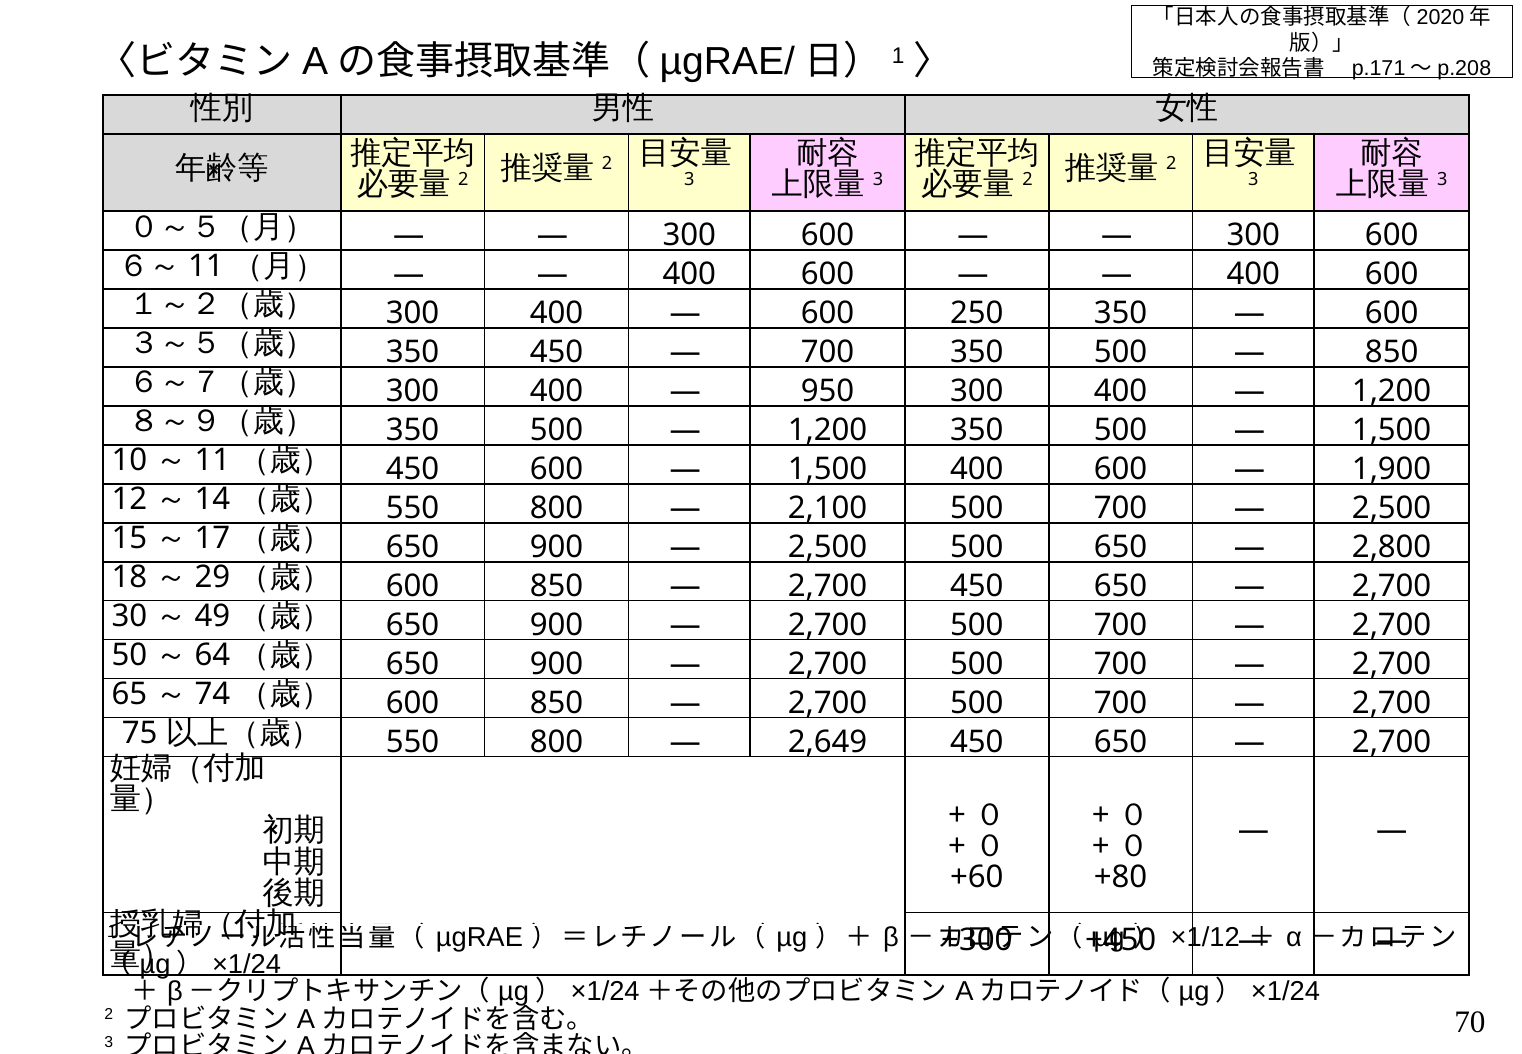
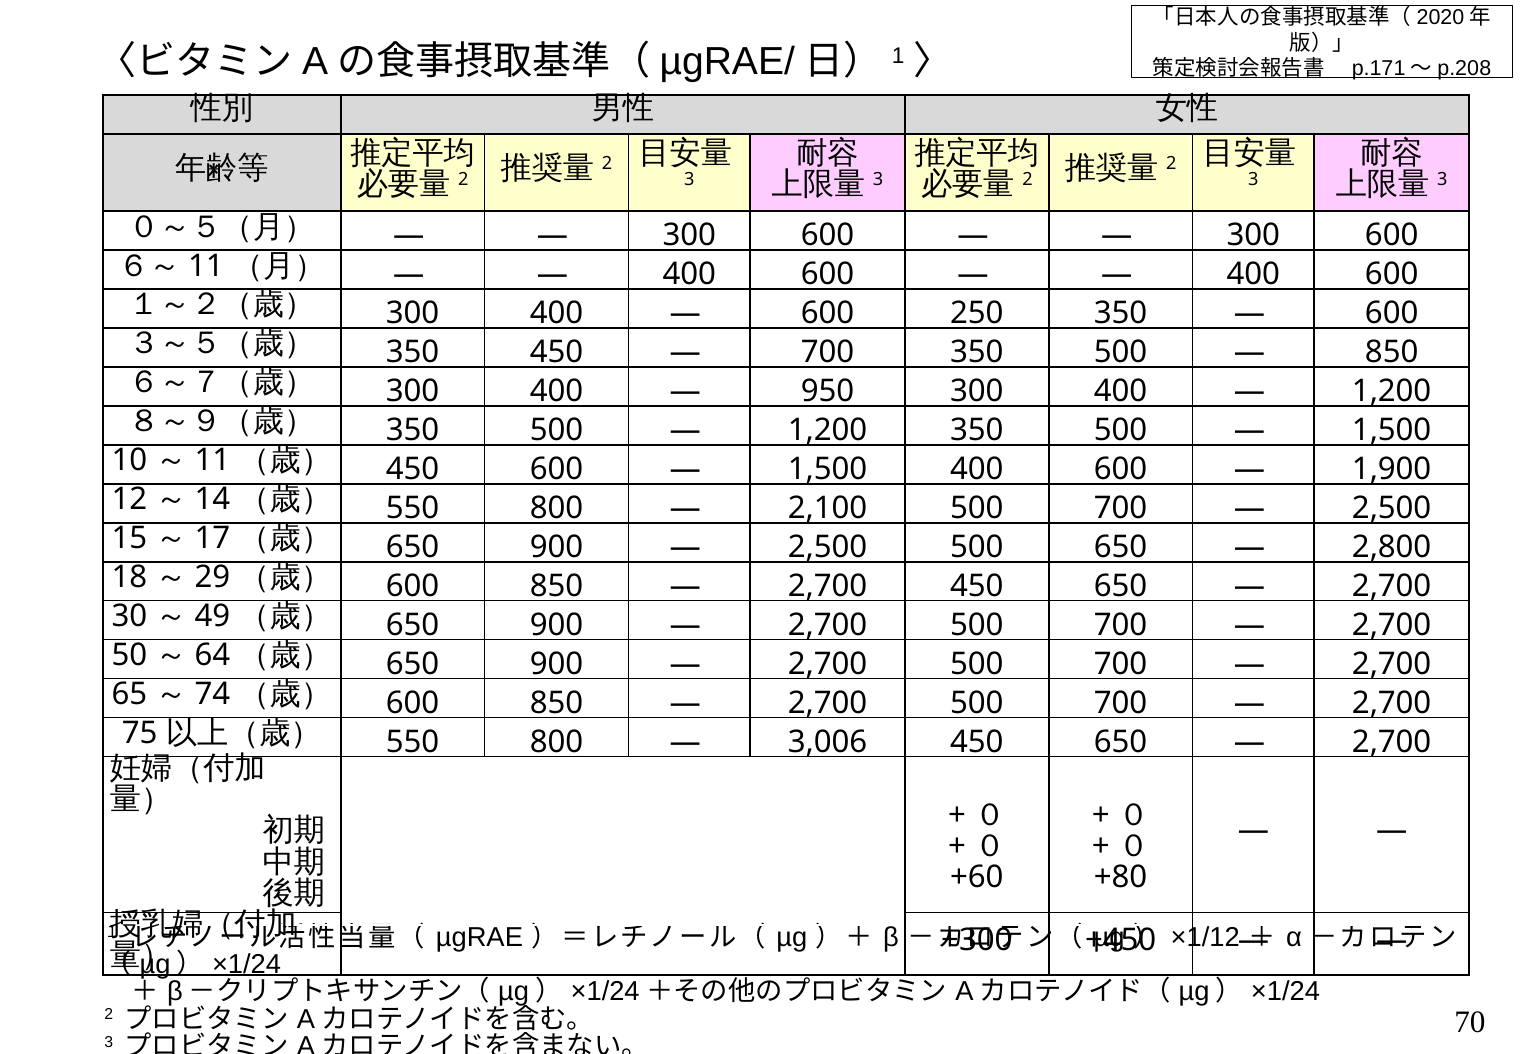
2,649: 2,649 -> 3,006
